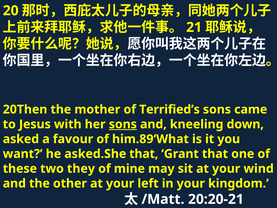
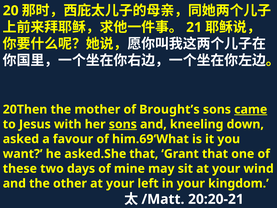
Terrified’s: Terrified’s -> Brought’s
came underline: none -> present
him.89‘What: him.89‘What -> him.69‘What
they: they -> days
